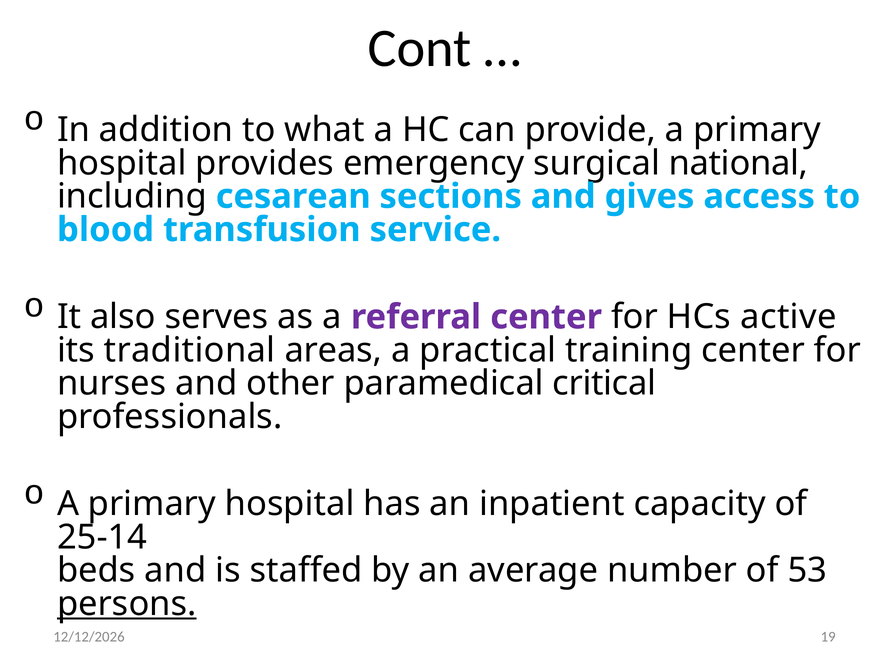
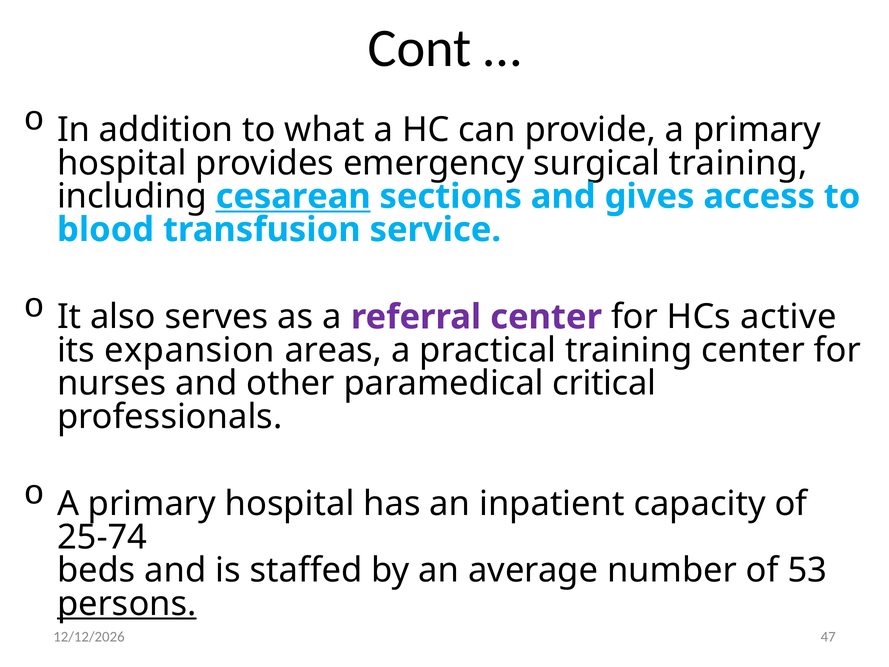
surgical national: national -> training
cesarean underline: none -> present
traditional: traditional -> expansion
25-14: 25-14 -> 25-74
19: 19 -> 47
